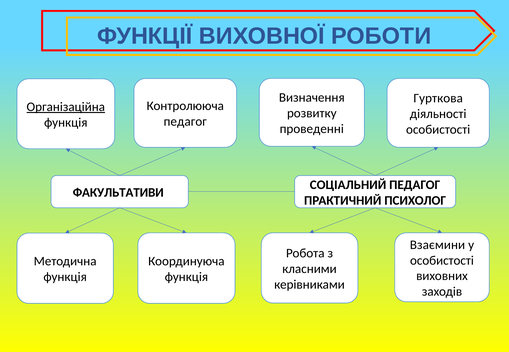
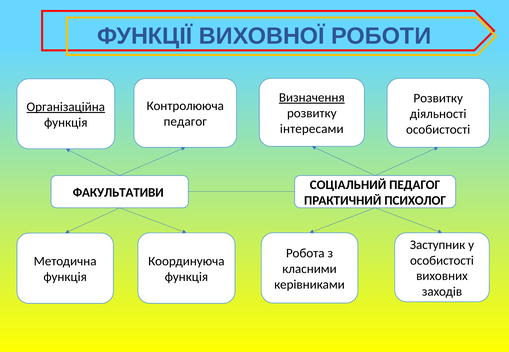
Визначення underline: none -> present
Гурткова at (438, 98): Гурткова -> Розвитку
проведенні: проведенні -> інтересами
Взаємини: Взаємини -> Заступник
